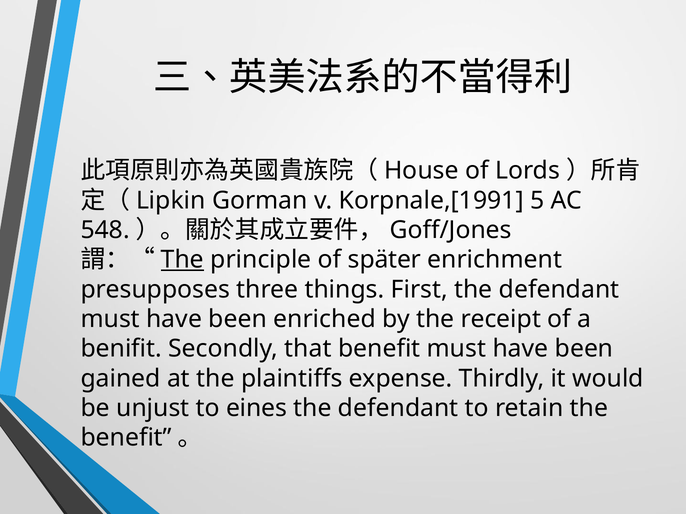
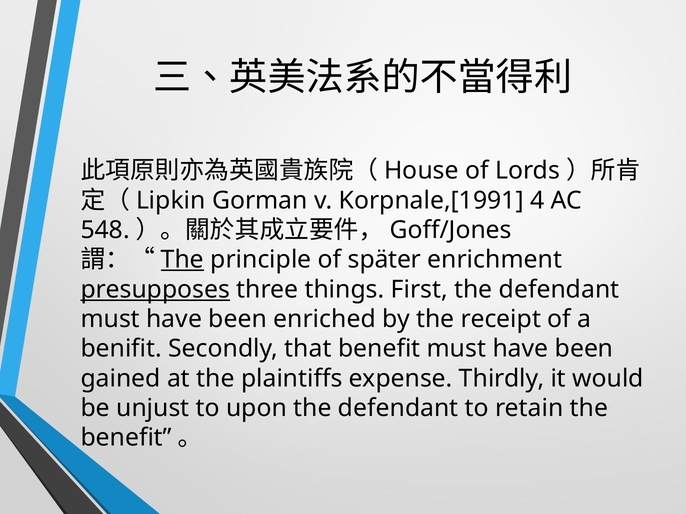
5: 5 -> 4
presupposes underline: none -> present
eines: eines -> upon
